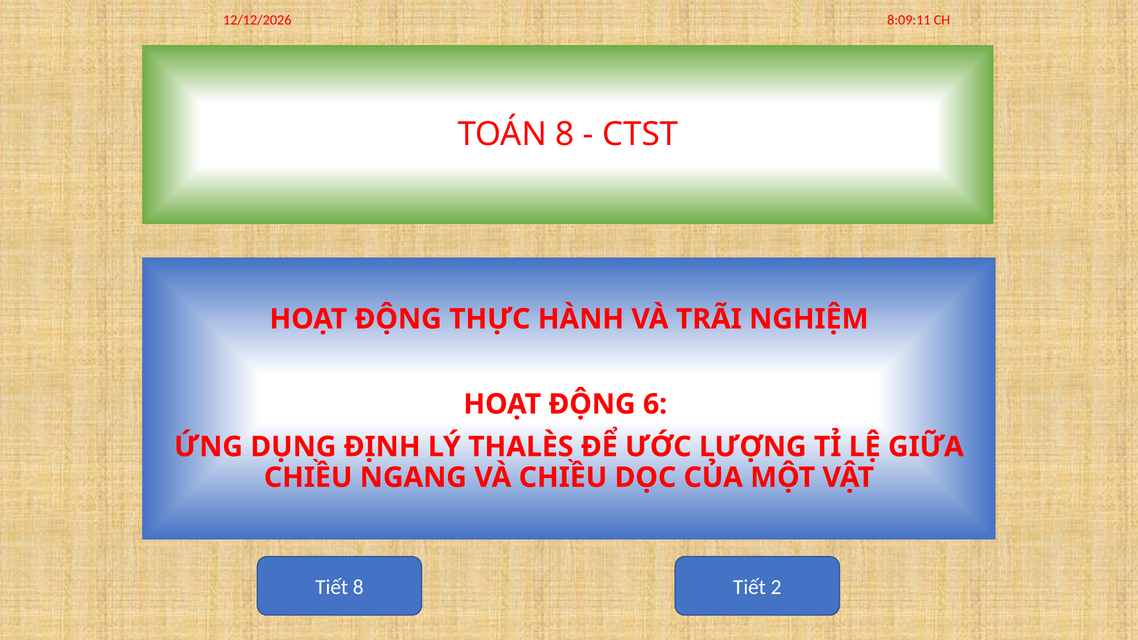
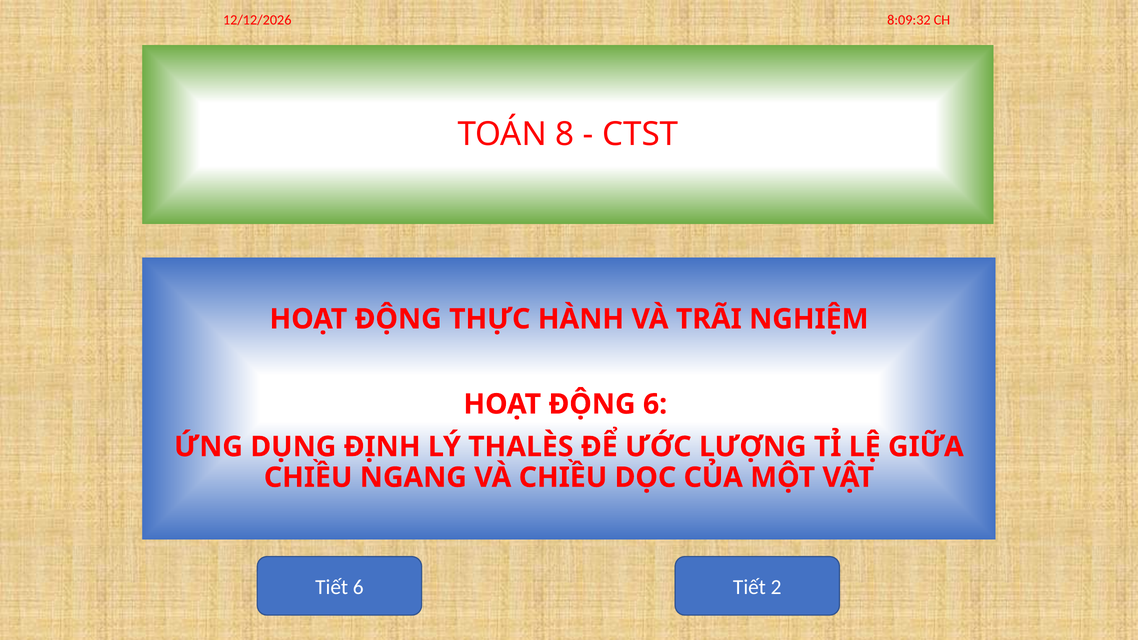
8:09:11: 8:09:11 -> 8:09:32
Tiết 8: 8 -> 6
